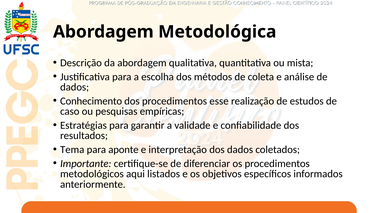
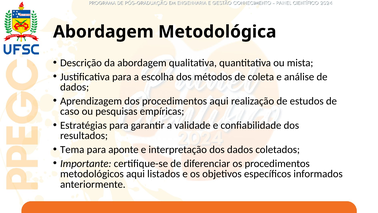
Conhecimento: Conhecimento -> Aprendizagem
procedimentos esse: esse -> aqui
